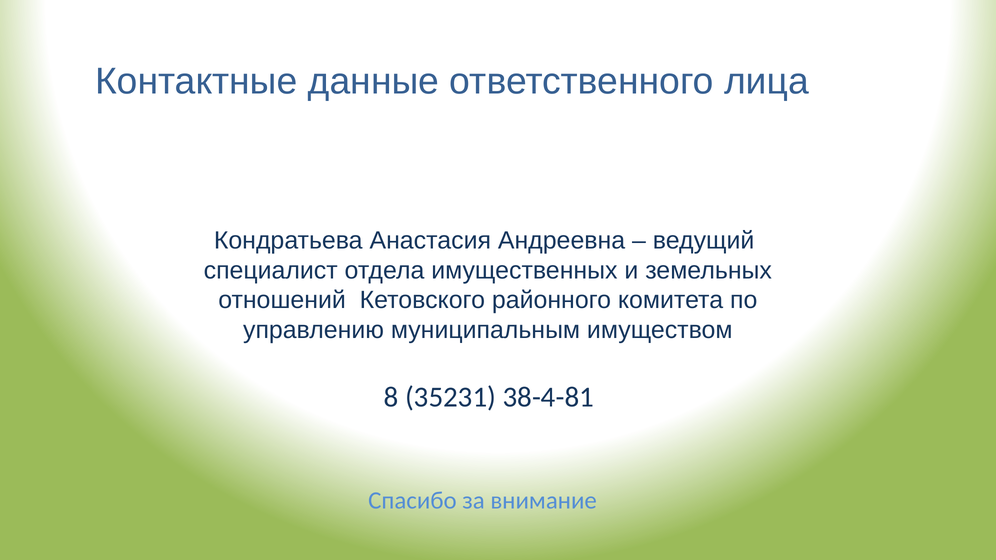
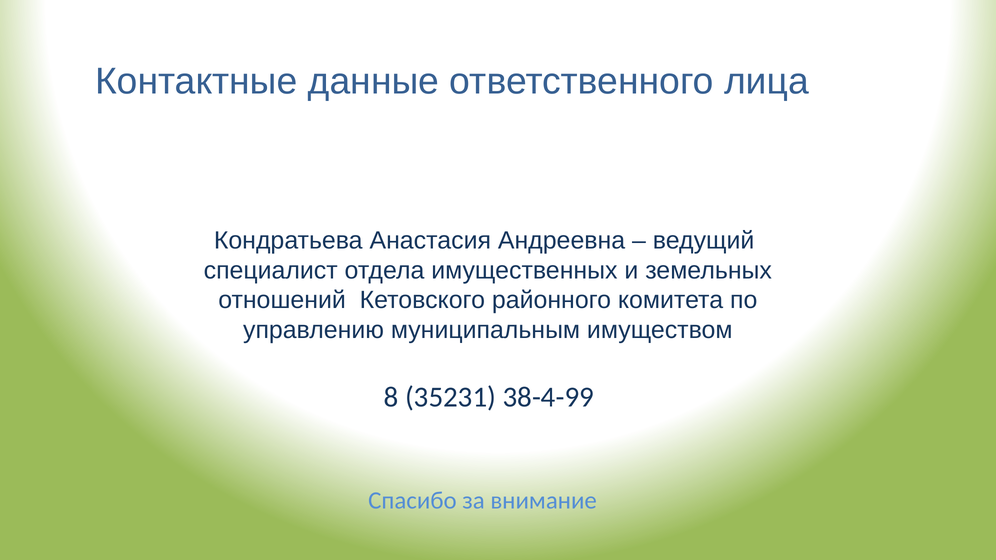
38-4-81: 38-4-81 -> 38-4-99
